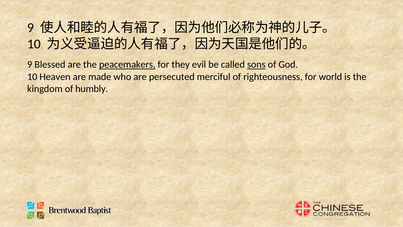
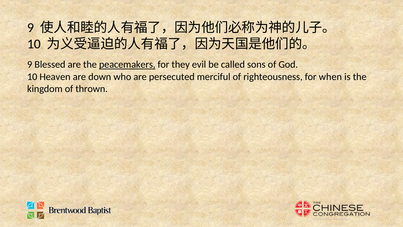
sons underline: present -> none
made: made -> down
world: world -> when
humbly: humbly -> thrown
